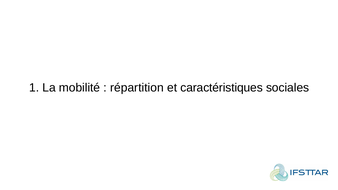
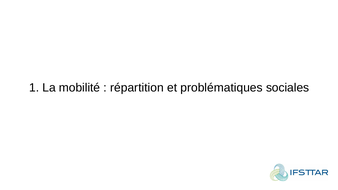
caractéristiques: caractéristiques -> problématiques
